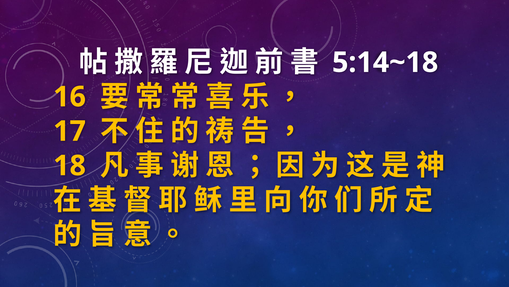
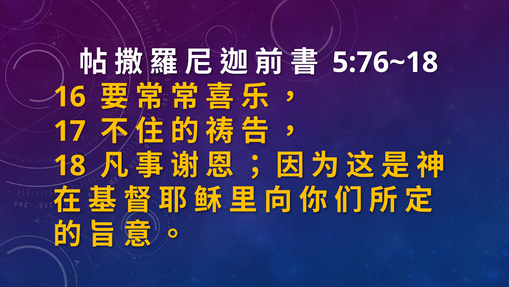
5:14~18: 5:14~18 -> 5:76~18
